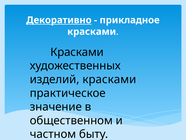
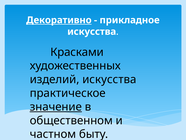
красками at (92, 32): красками -> искусства
изделий красками: красками -> искусства
значение underline: none -> present
